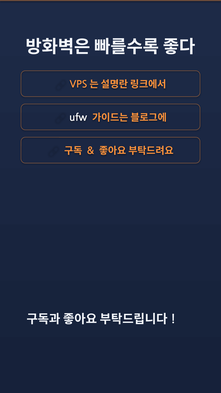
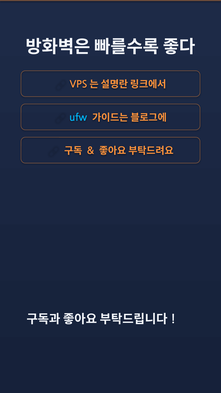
ufw colour: white -> light blue
